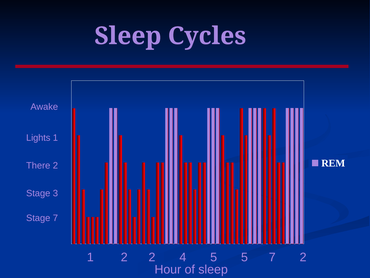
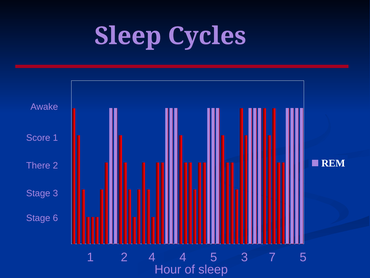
Lights: Lights -> Score
Stage 7: 7 -> 6
2 2: 2 -> 4
5 5: 5 -> 3
4 2: 2 -> 5
